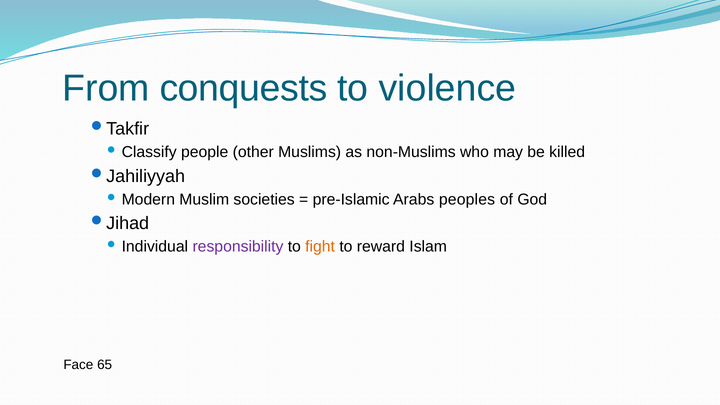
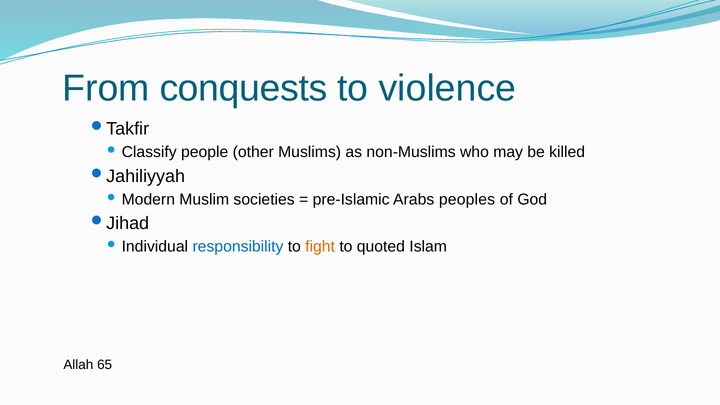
responsibility colour: purple -> blue
reward: reward -> quoted
Face: Face -> Allah
